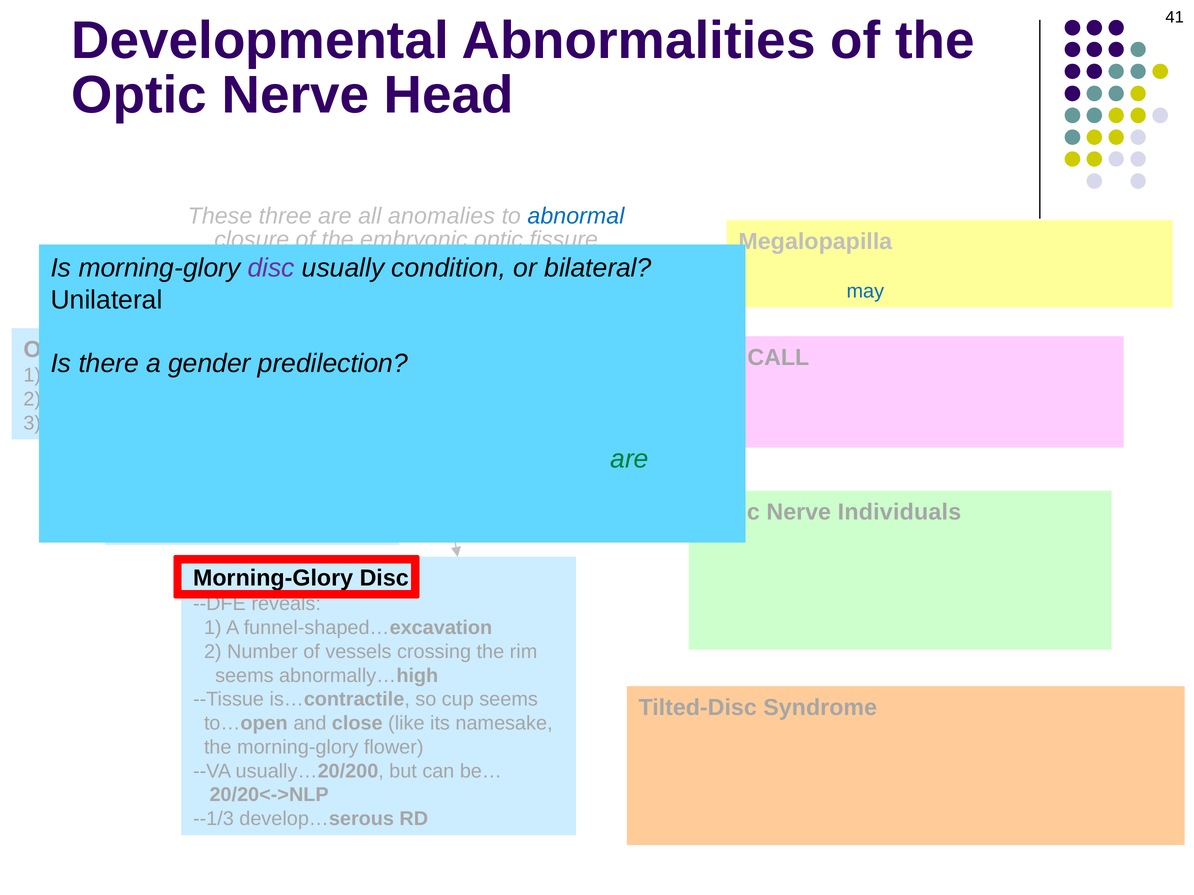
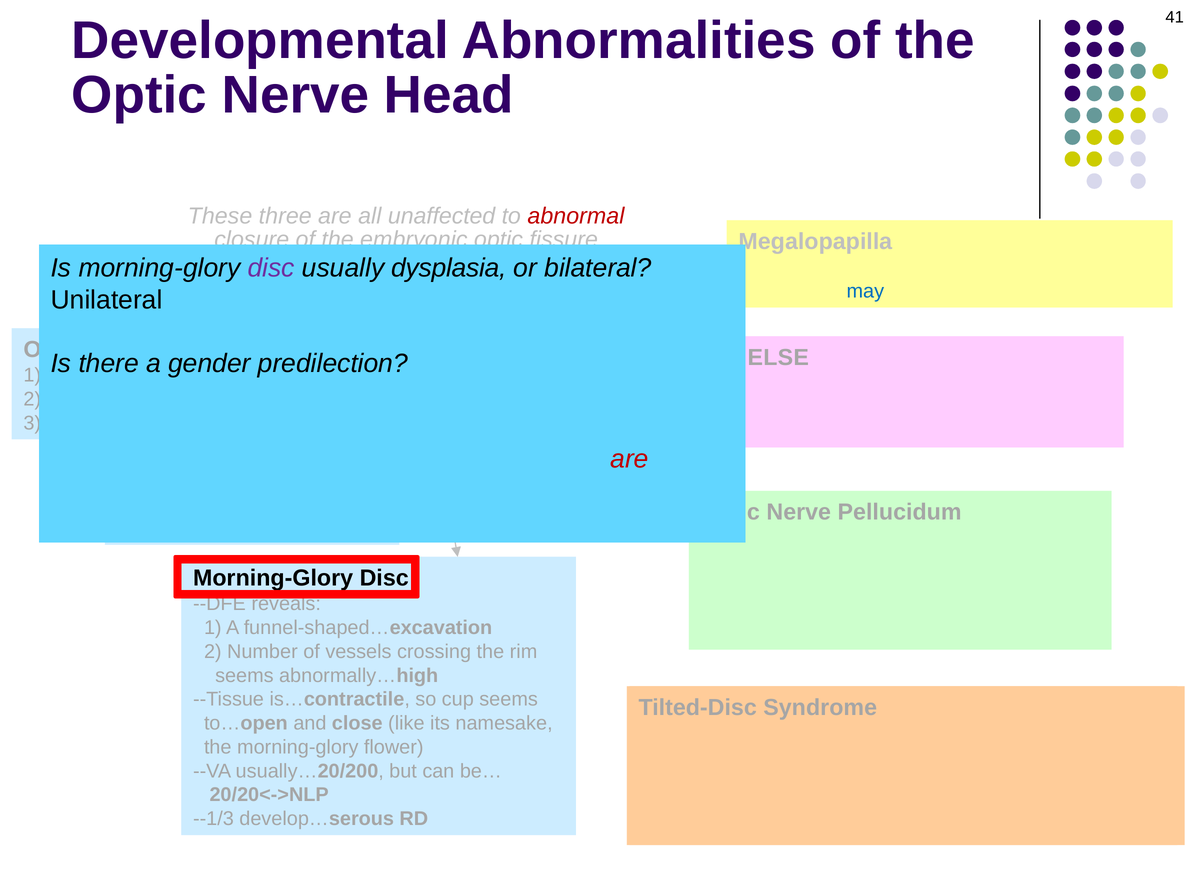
anomalies: anomalies -> unaffected
abnormal colour: blue -> red
condition: condition -> dysplasia
CALL: CALL -> ELSE
are at (629, 459) colour: green -> red
Individuals: Individuals -> Pellucidum
